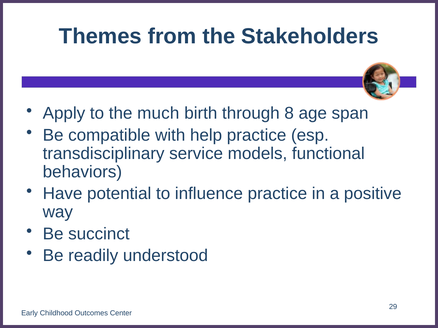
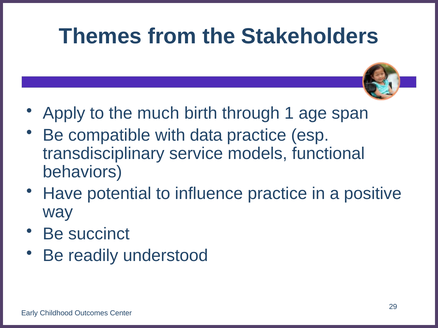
8: 8 -> 1
help: help -> data
